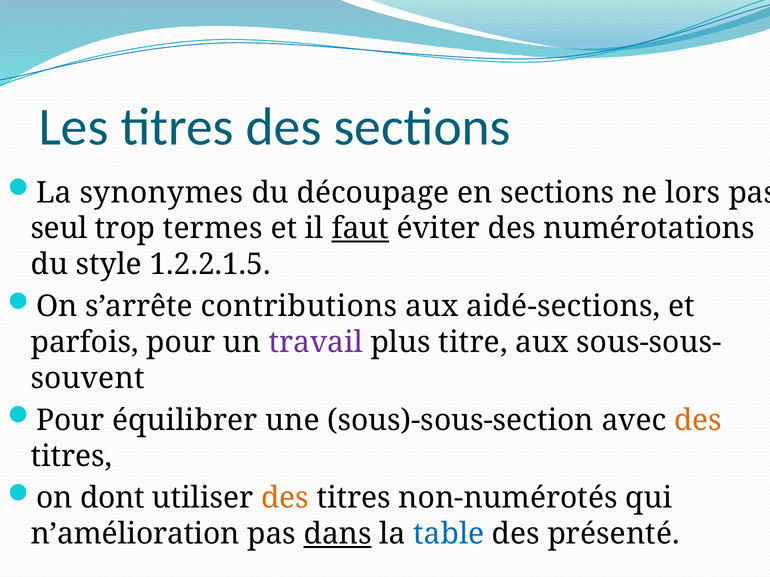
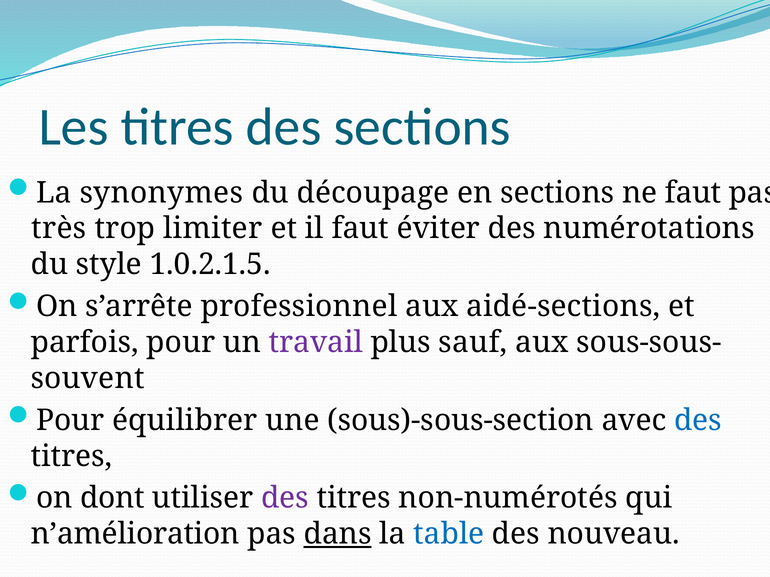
ne lors: lors -> faut
seul: seul -> très
termes: termes -> limiter
faut at (360, 229) underline: present -> none
1.2.2.1.5: 1.2.2.1.5 -> 1.0.2.1.5
contributions: contributions -> professionnel
titre: titre -> sauf
des at (698, 421) colour: orange -> blue
des at (285, 498) colour: orange -> purple
présenté: présenté -> nouveau
